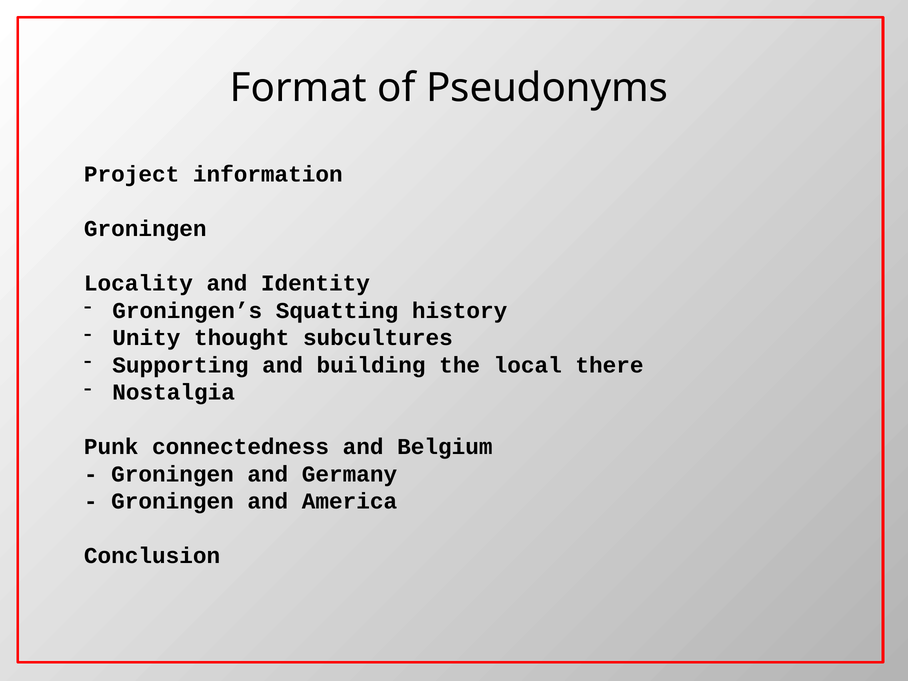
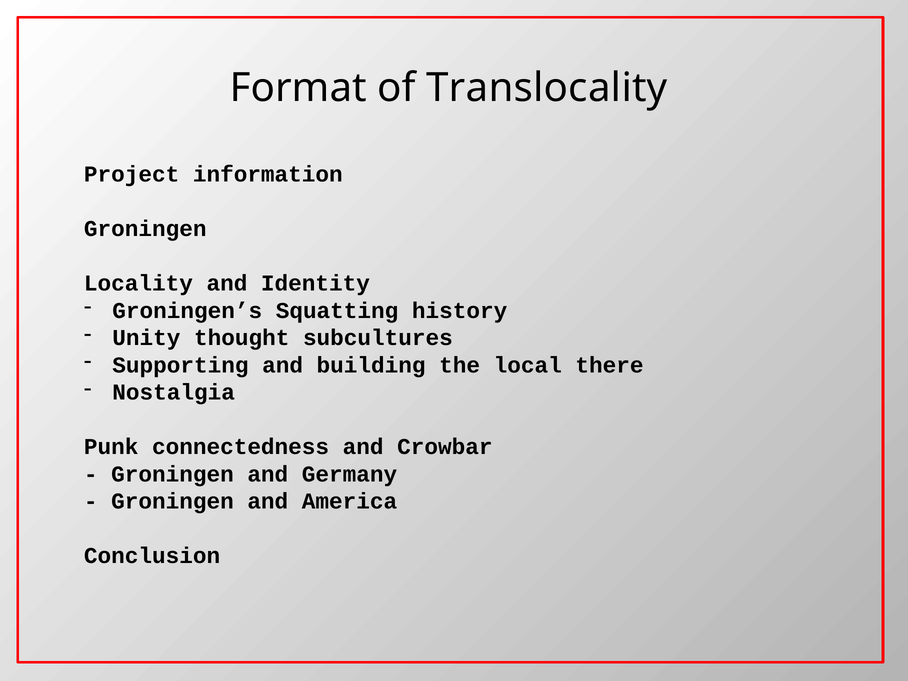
Pseudonyms: Pseudonyms -> Translocality
Belgium: Belgium -> Crowbar
